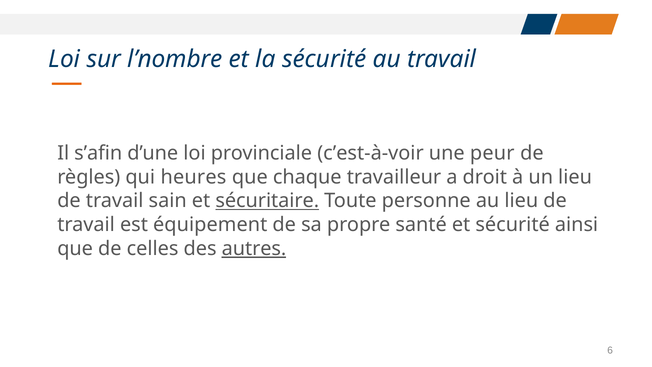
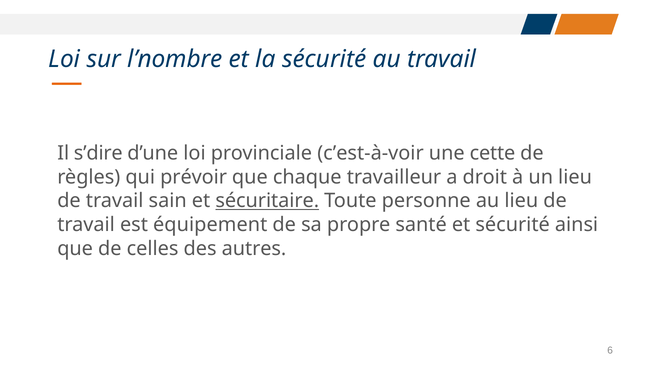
s’afin: s’afin -> s’dire
peur: peur -> cette
heures: heures -> prévoir
autres underline: present -> none
